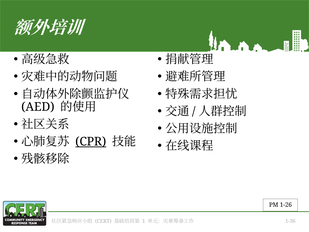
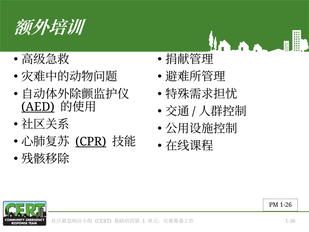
AED underline: none -> present
